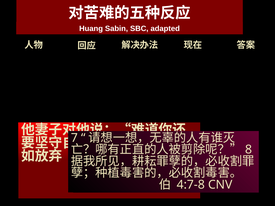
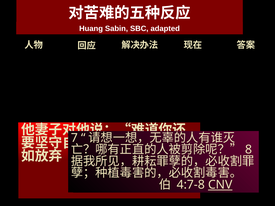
CNV at (220, 185) underline: none -> present
